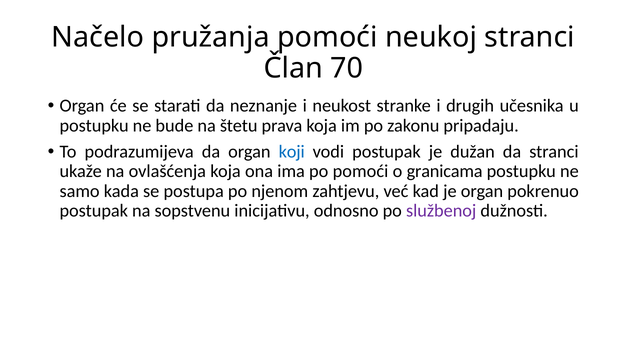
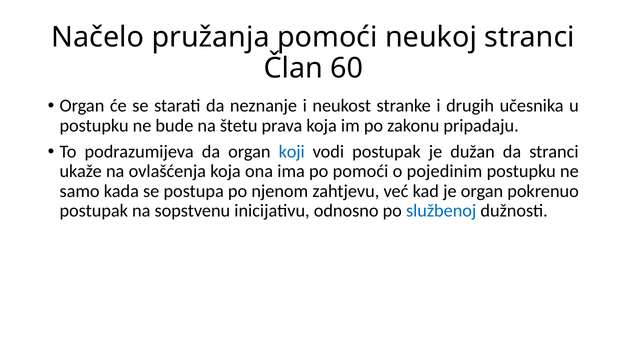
70: 70 -> 60
granicama: granicama -> pojedinim
službenoj colour: purple -> blue
